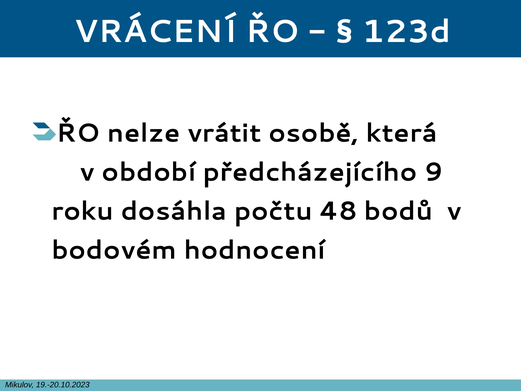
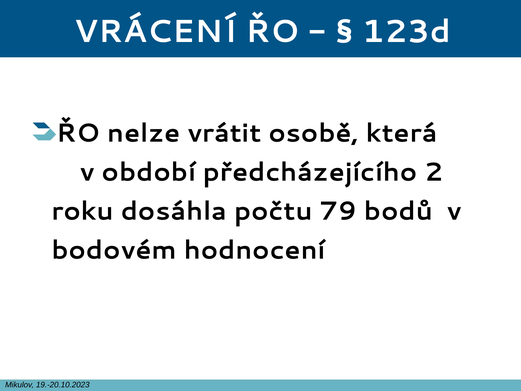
9: 9 -> 2
48: 48 -> 79
